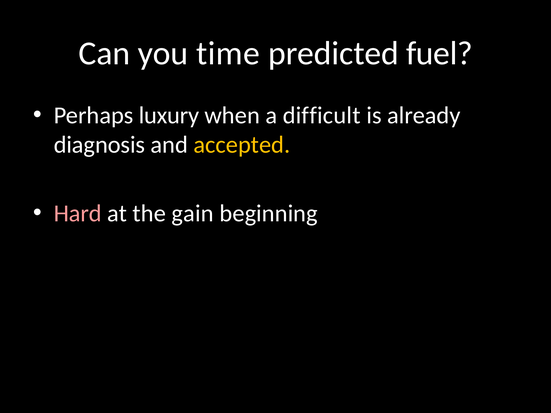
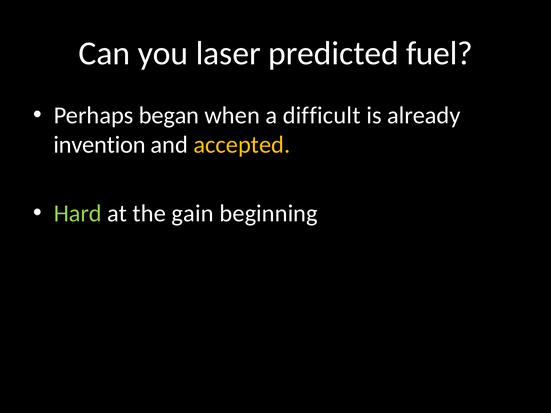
time: time -> laser
luxury: luxury -> began
diagnosis: diagnosis -> invention
Hard colour: pink -> light green
